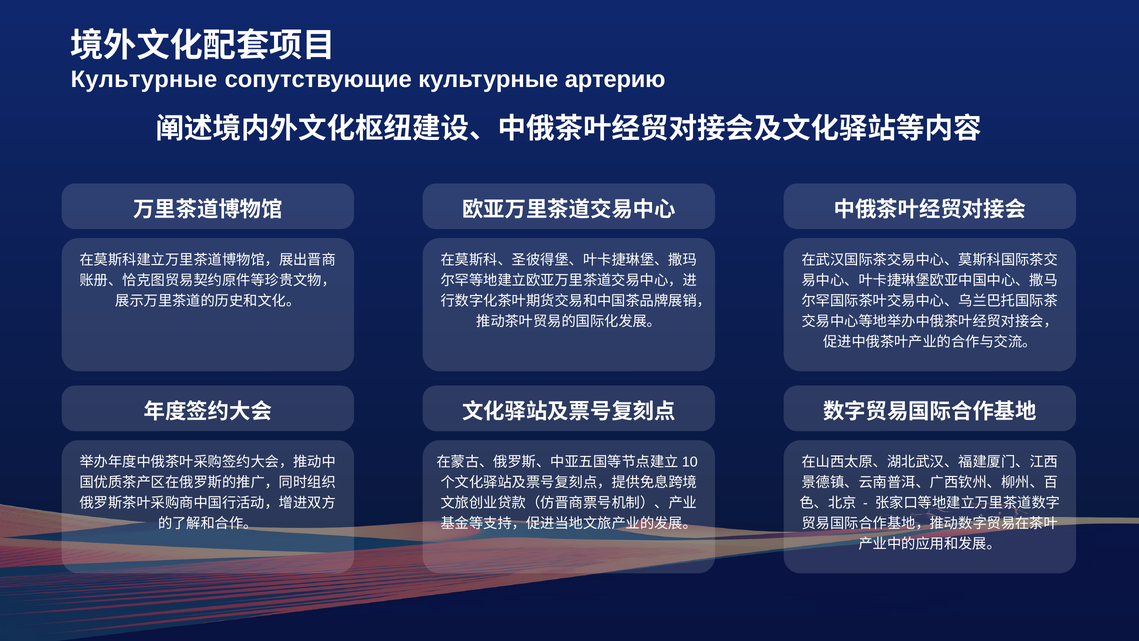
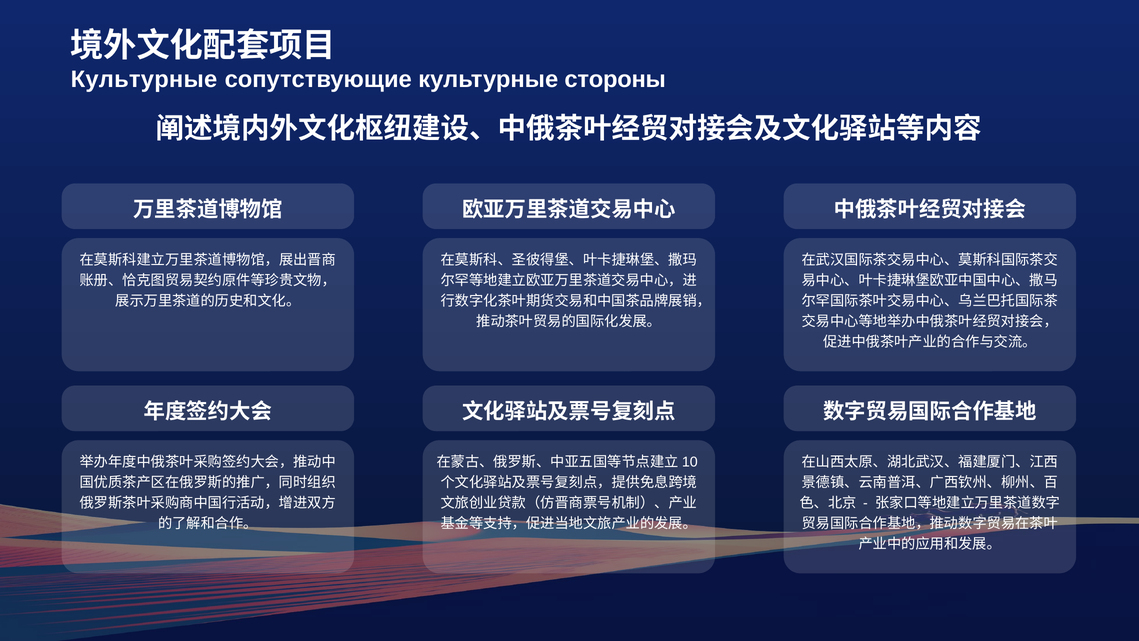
артерию: артерию -> стороны
